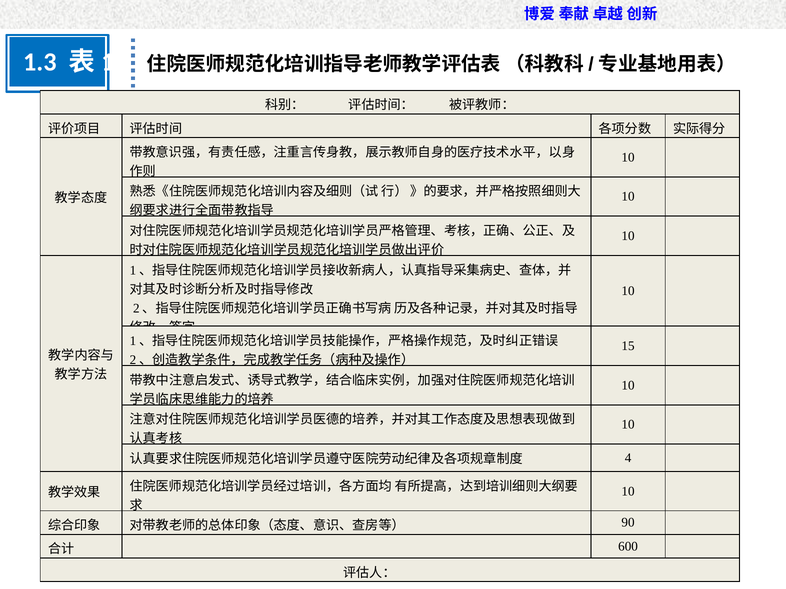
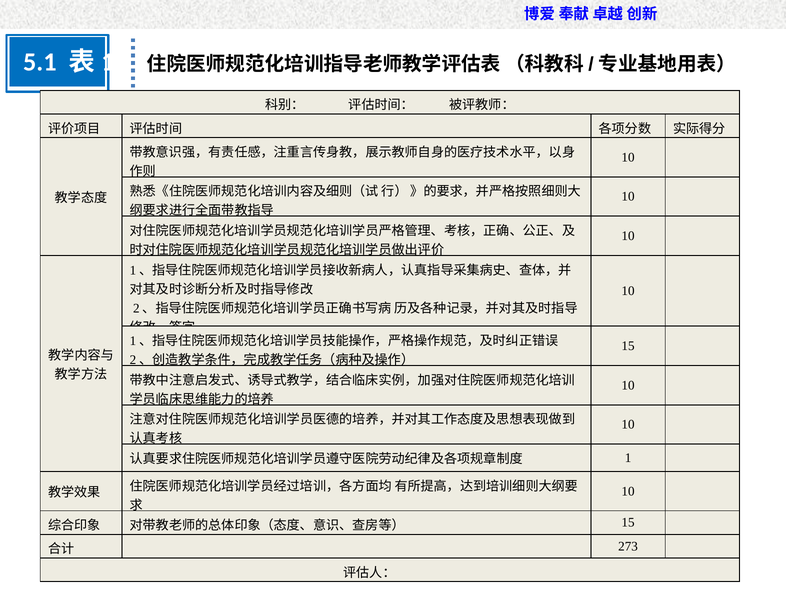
1.3: 1.3 -> 5.1
4: 4 -> 1
90 at (628, 523): 90 -> 15
600: 600 -> 273
